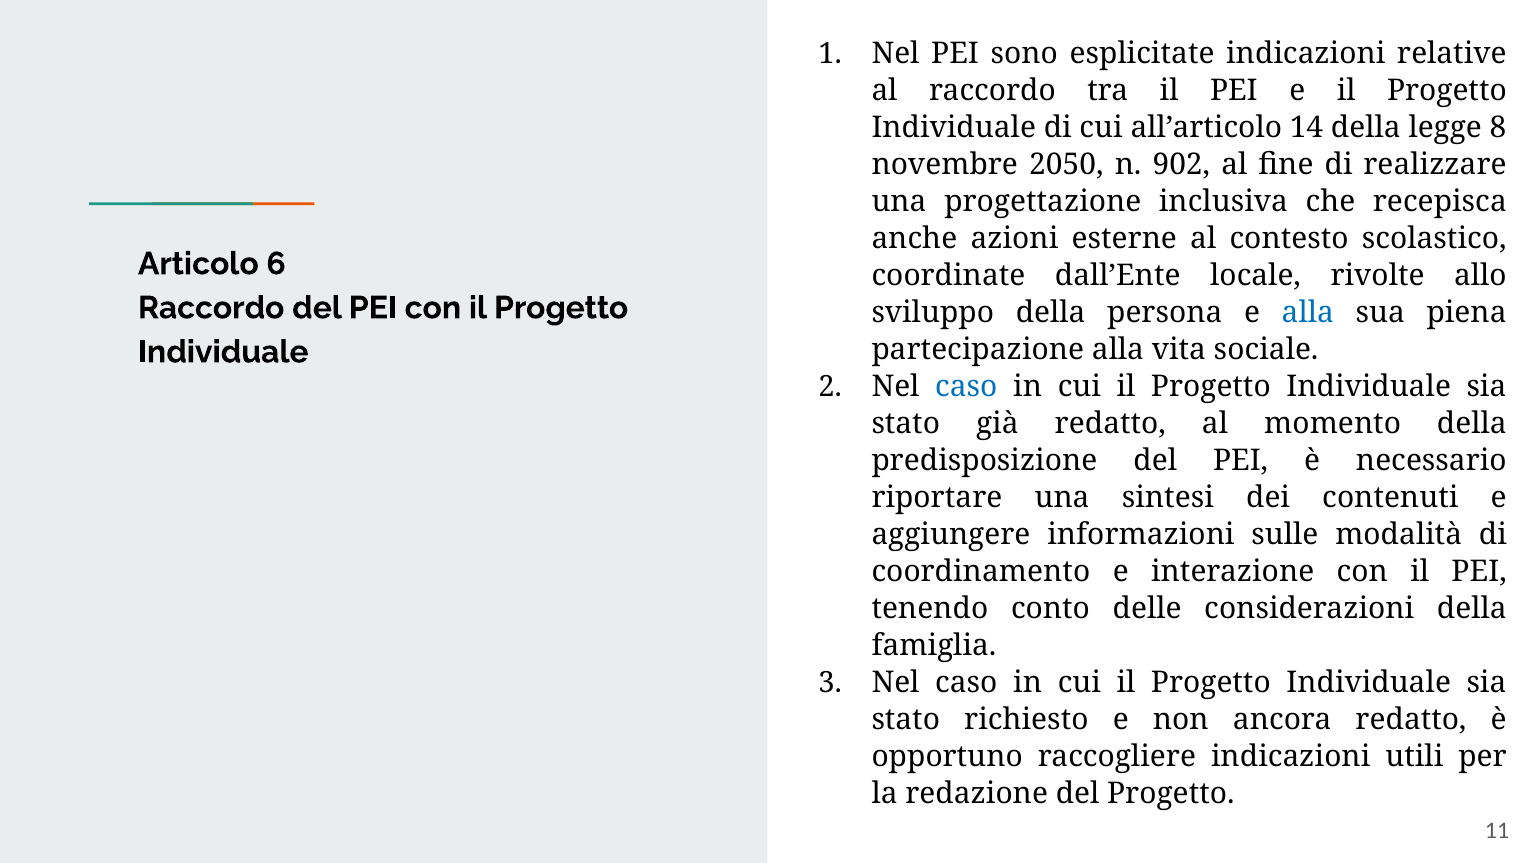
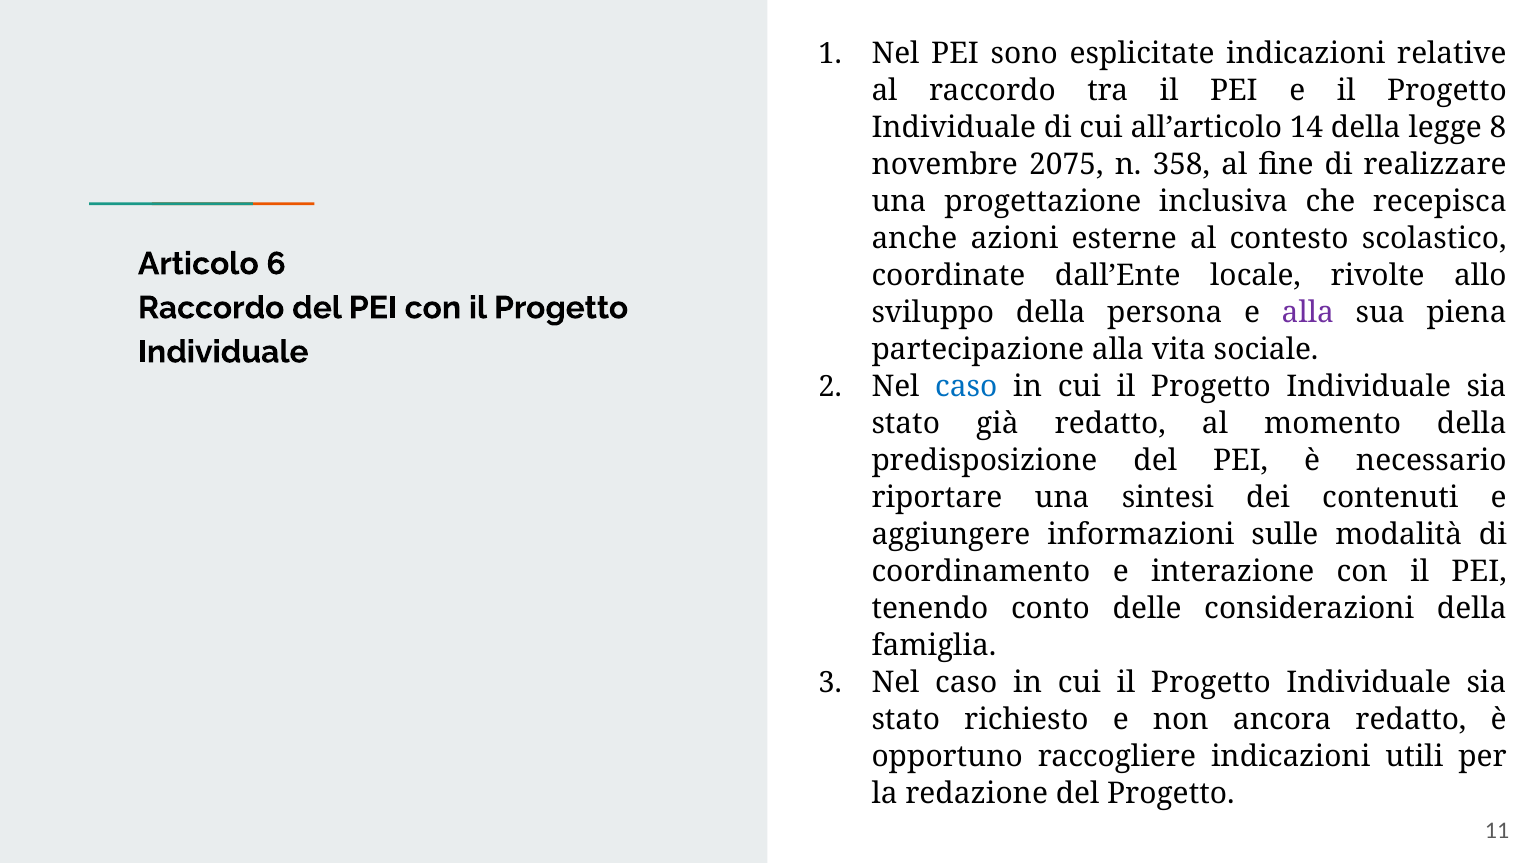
2050: 2050 -> 2075
902: 902 -> 358
alla at (1308, 313) colour: blue -> purple
